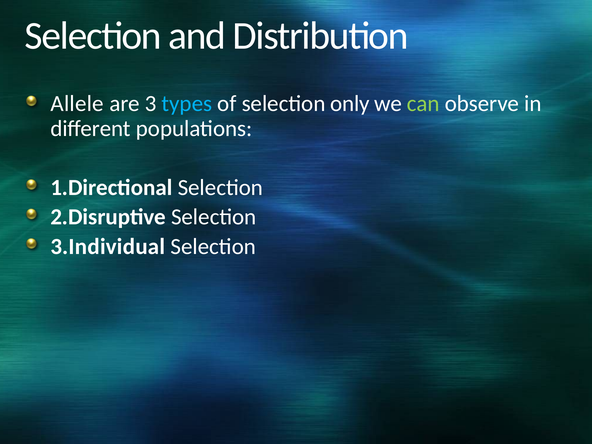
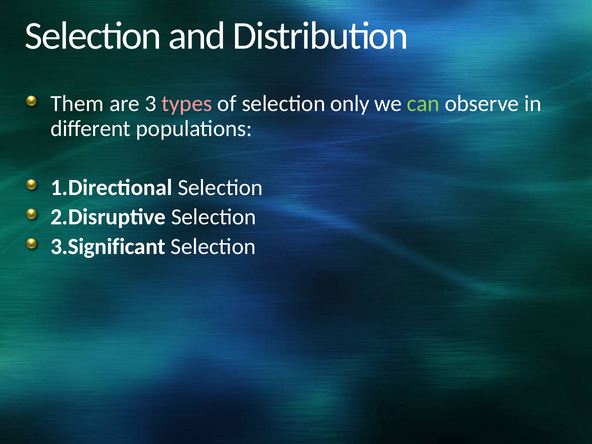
Allele: Allele -> Them
types colour: light blue -> pink
3.Individual: 3.Individual -> 3.Significant
